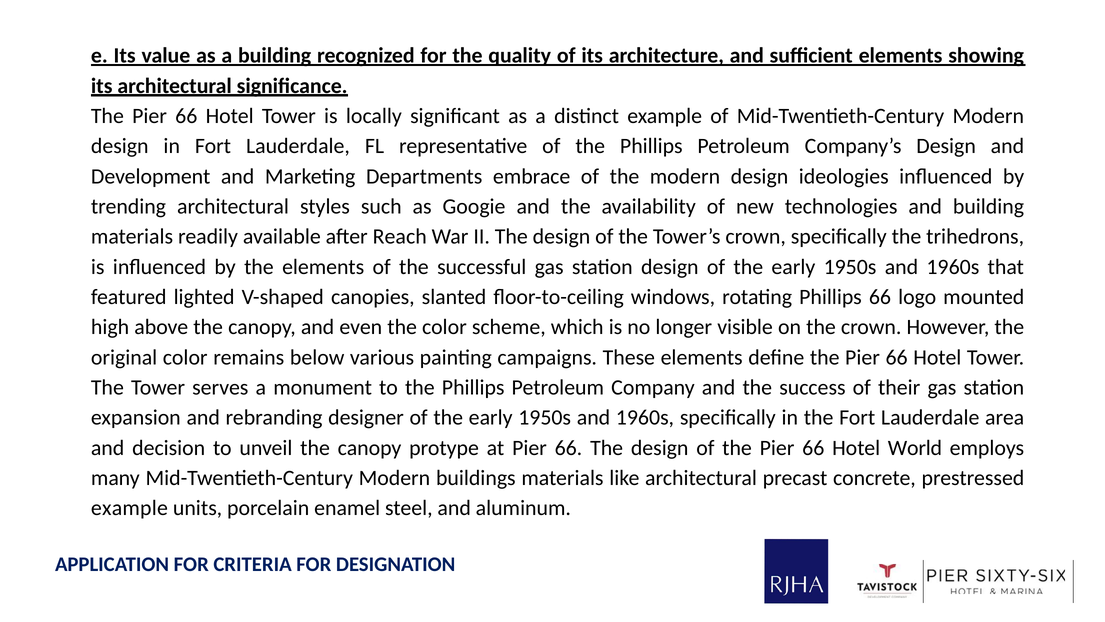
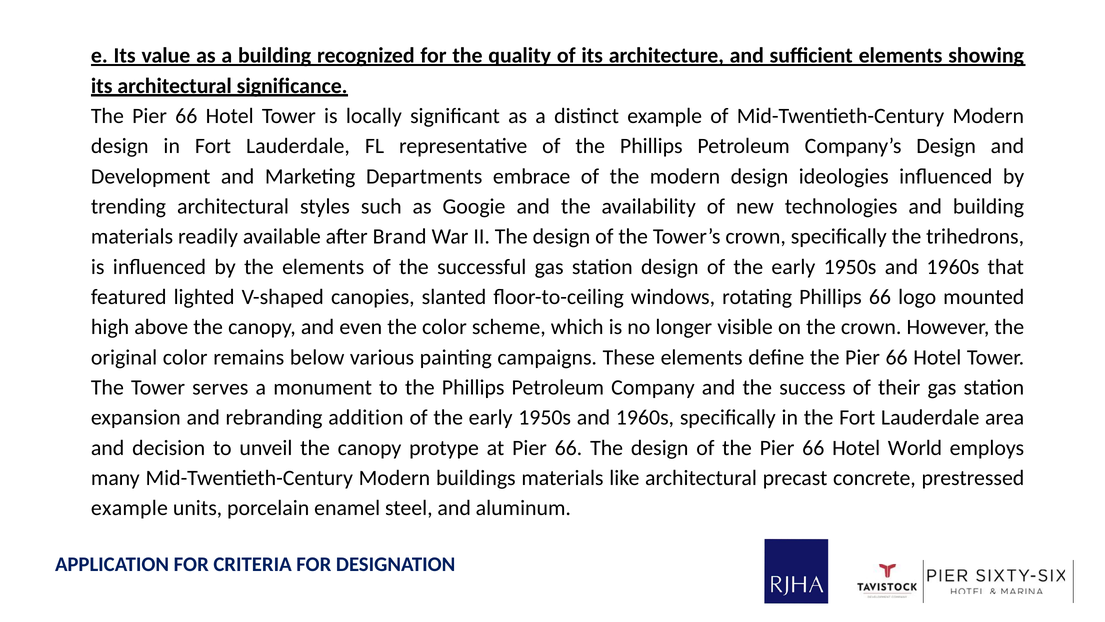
Reach: Reach -> Brand
designer: designer -> addition
